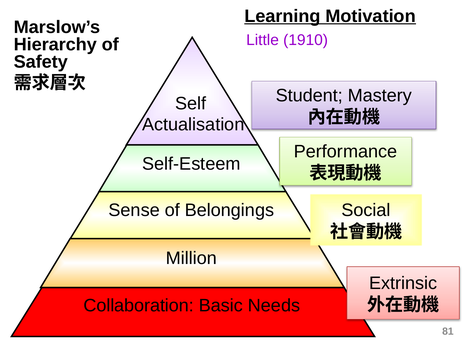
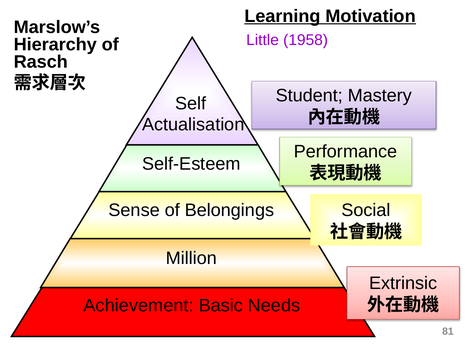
1910: 1910 -> 1958
Safety: Safety -> Rasch
Collaboration: Collaboration -> Achievement
